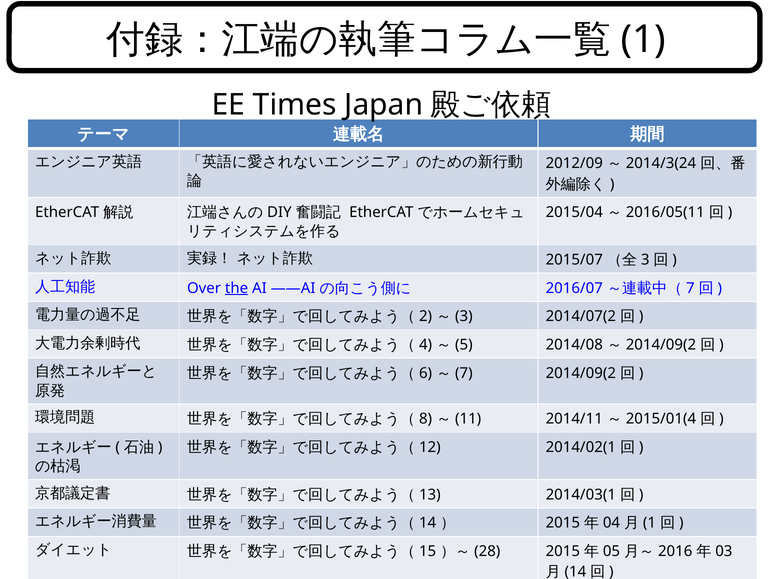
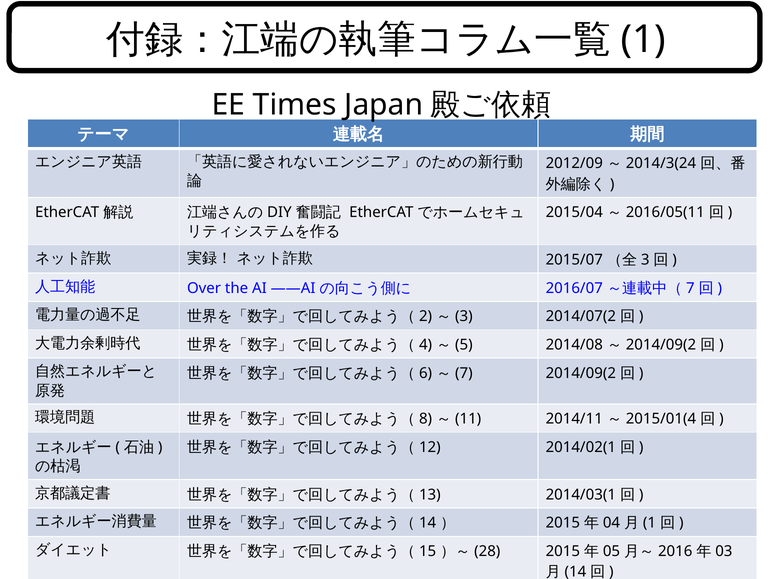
the underline: present -> none
